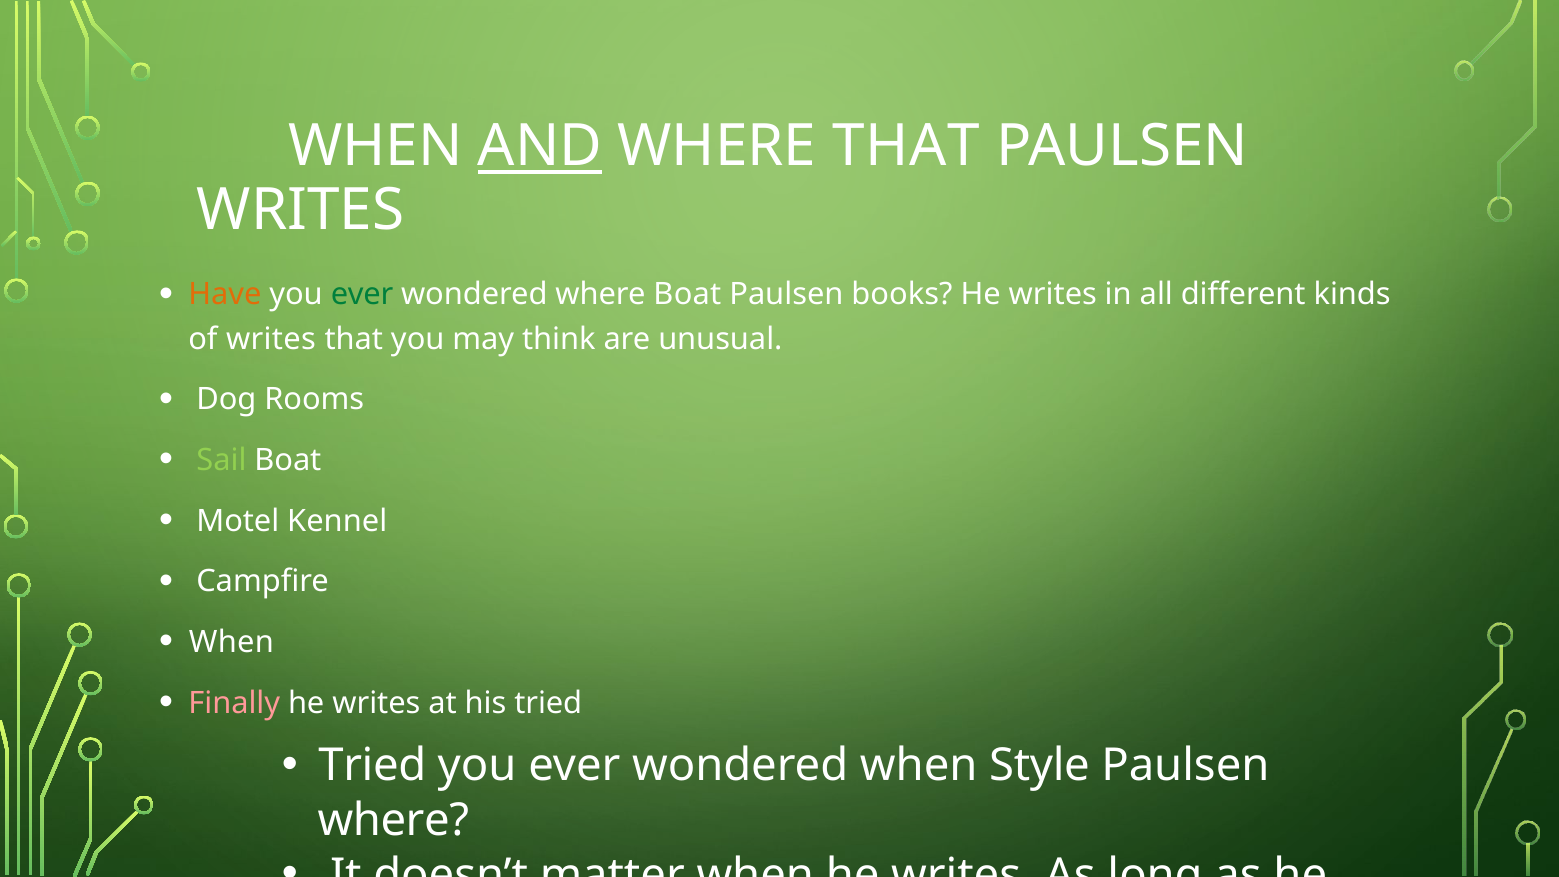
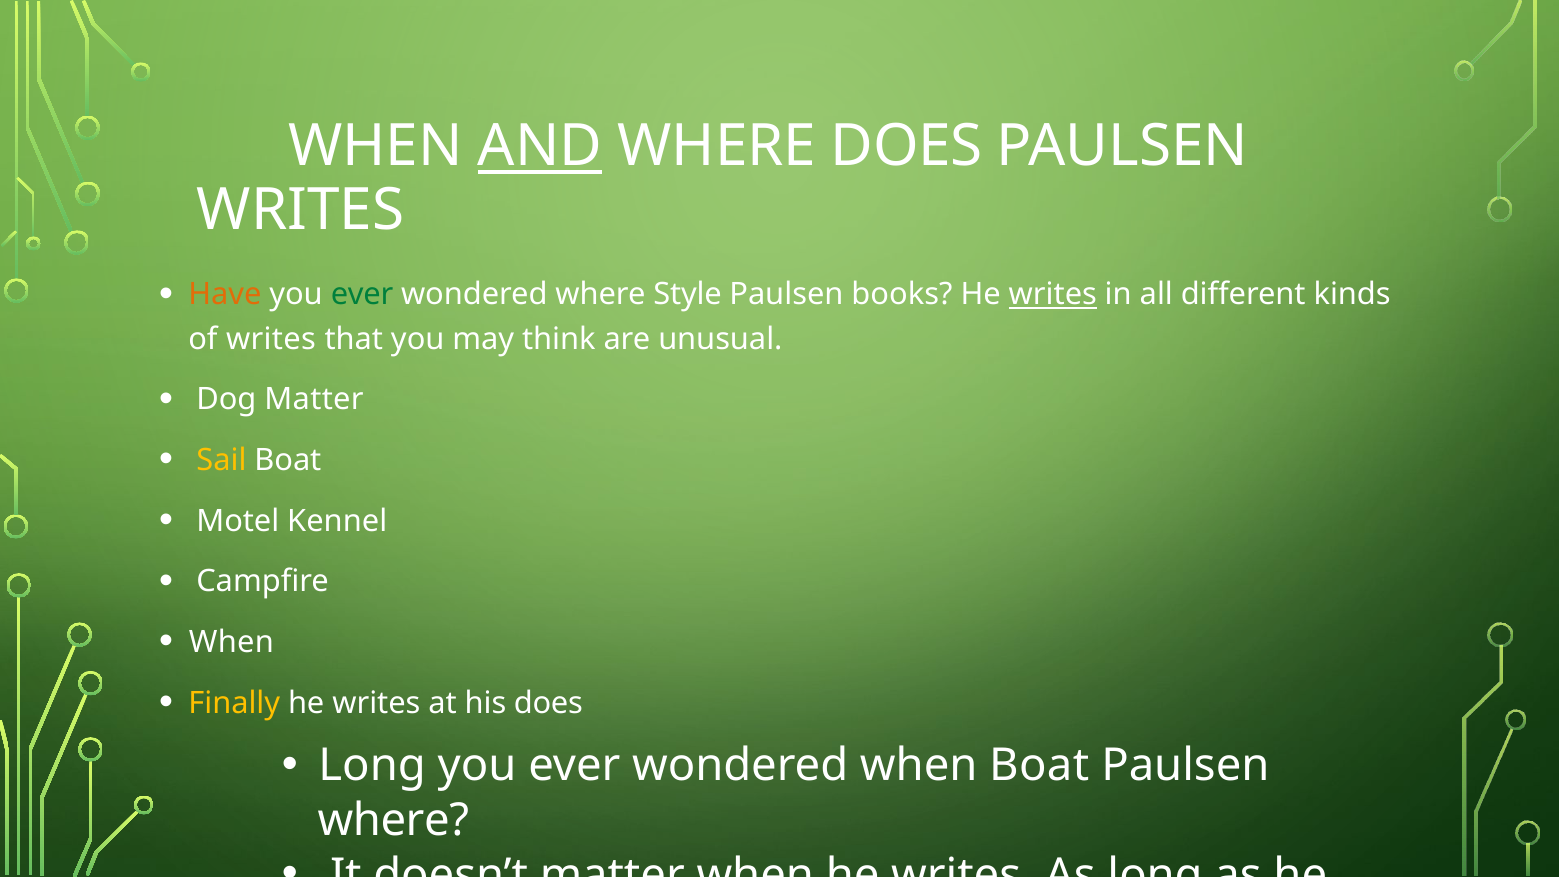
WHERE THAT: THAT -> DOES
where Boat: Boat -> Style
writes at (1053, 295) underline: none -> present
Dog Rooms: Rooms -> Matter
Sail colour: light green -> yellow
Finally colour: pink -> yellow
his tried: tried -> does
Tried at (372, 766): Tried -> Long
when Style: Style -> Boat
